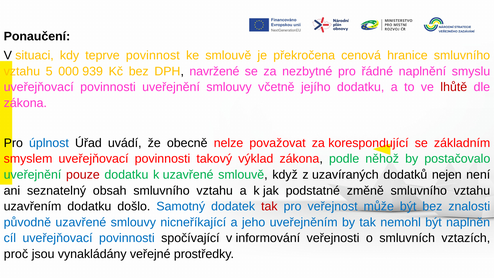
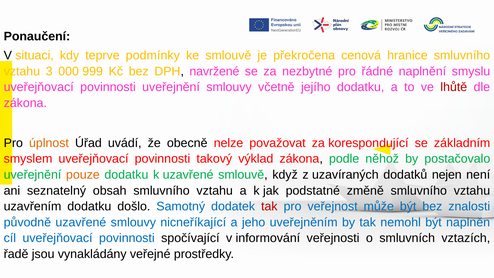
povinnost: povinnost -> podmínky
5: 5 -> 3
939: 939 -> 999
úplnost colour: blue -> orange
pouze colour: red -> orange
proč: proč -> řadě
